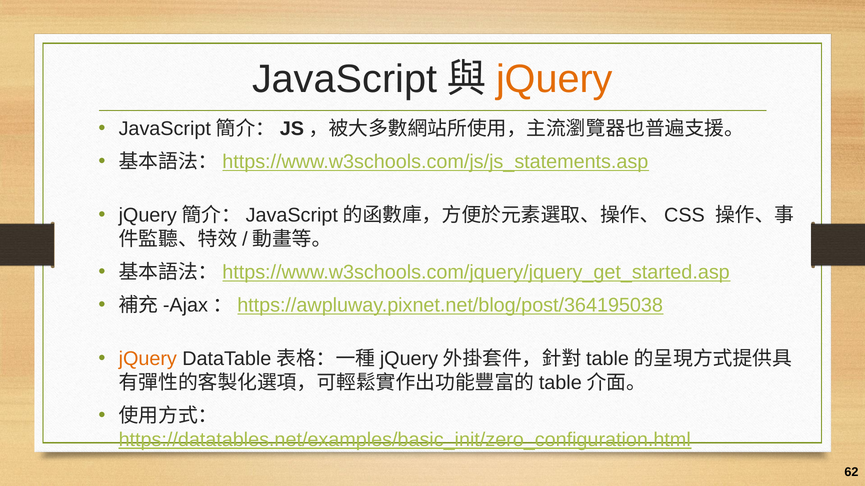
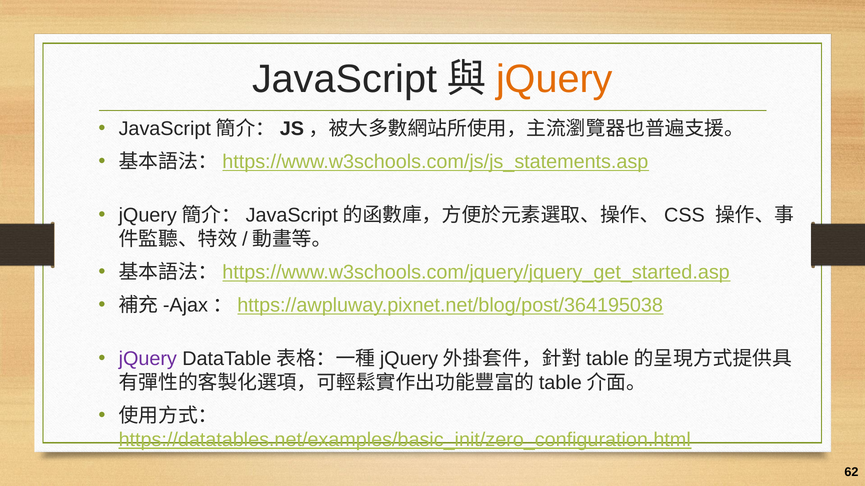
jQuery at (148, 359) colour: orange -> purple
